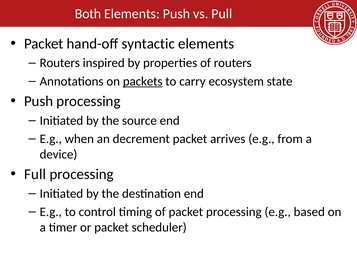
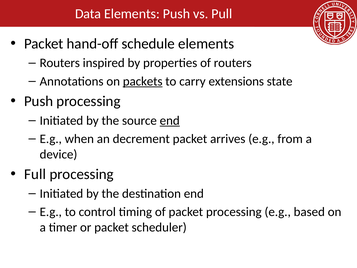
Both: Both -> Data
syntactic: syntactic -> schedule
ecosystem: ecosystem -> extensions
end at (170, 120) underline: none -> present
